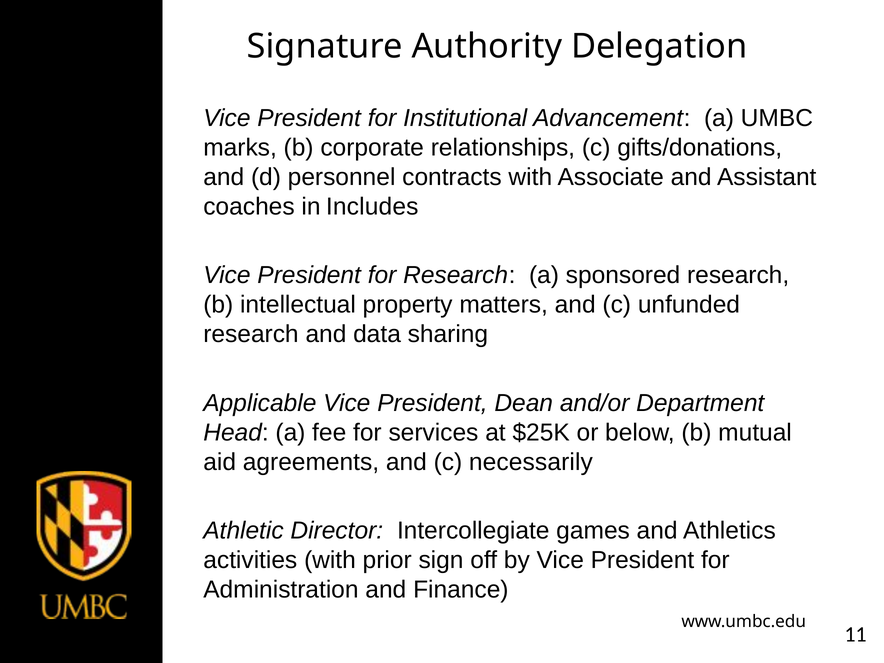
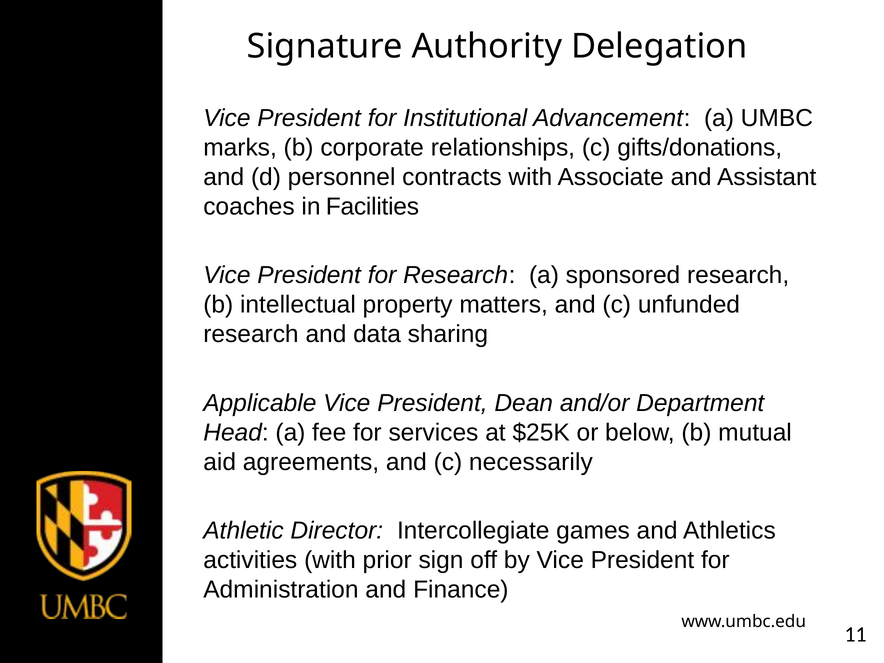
Includes: Includes -> Facilities
